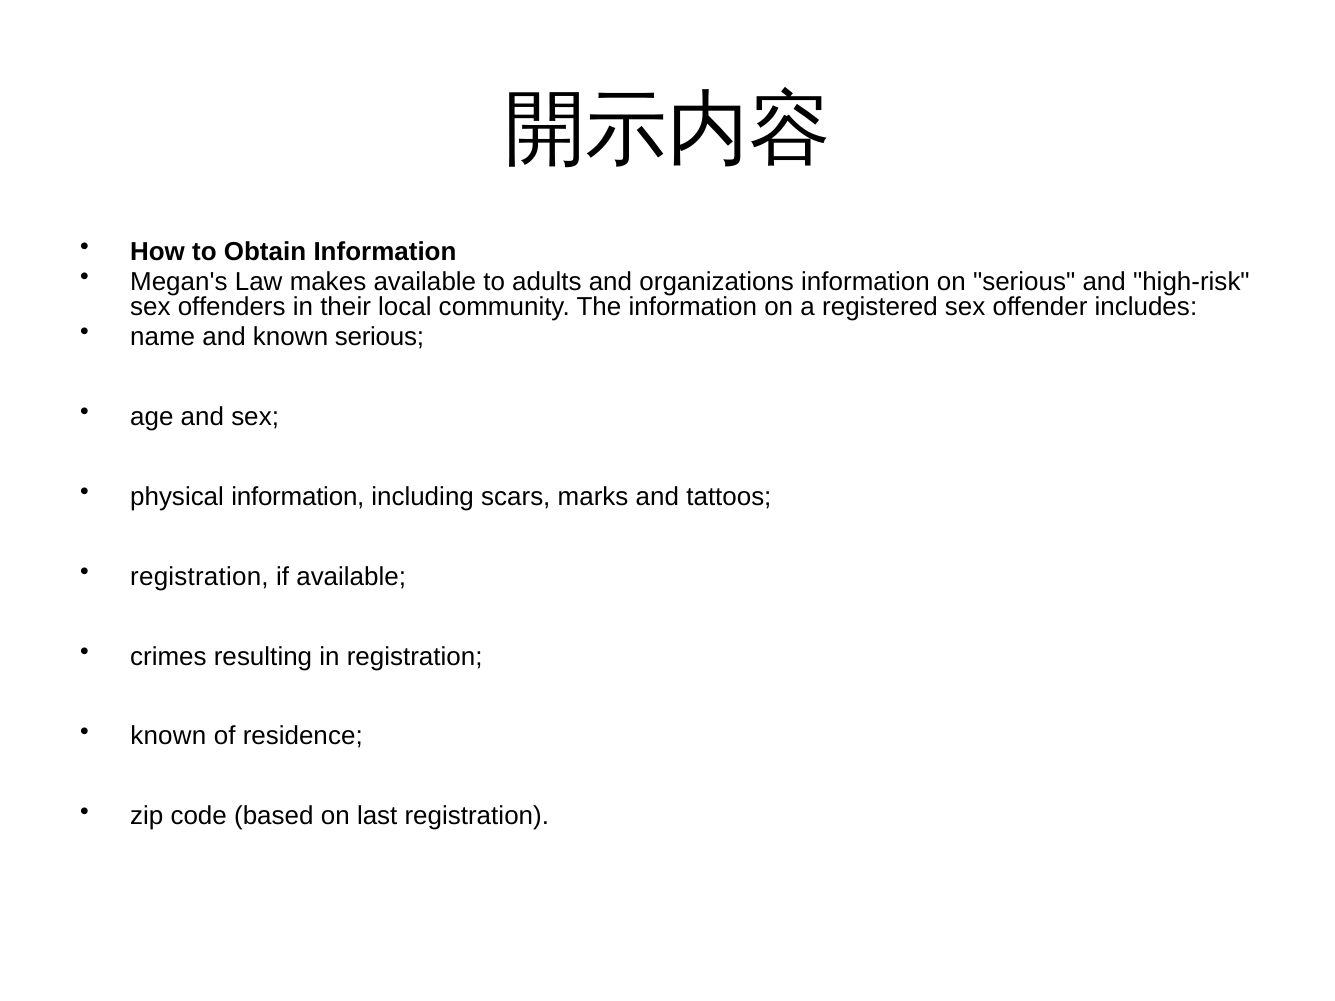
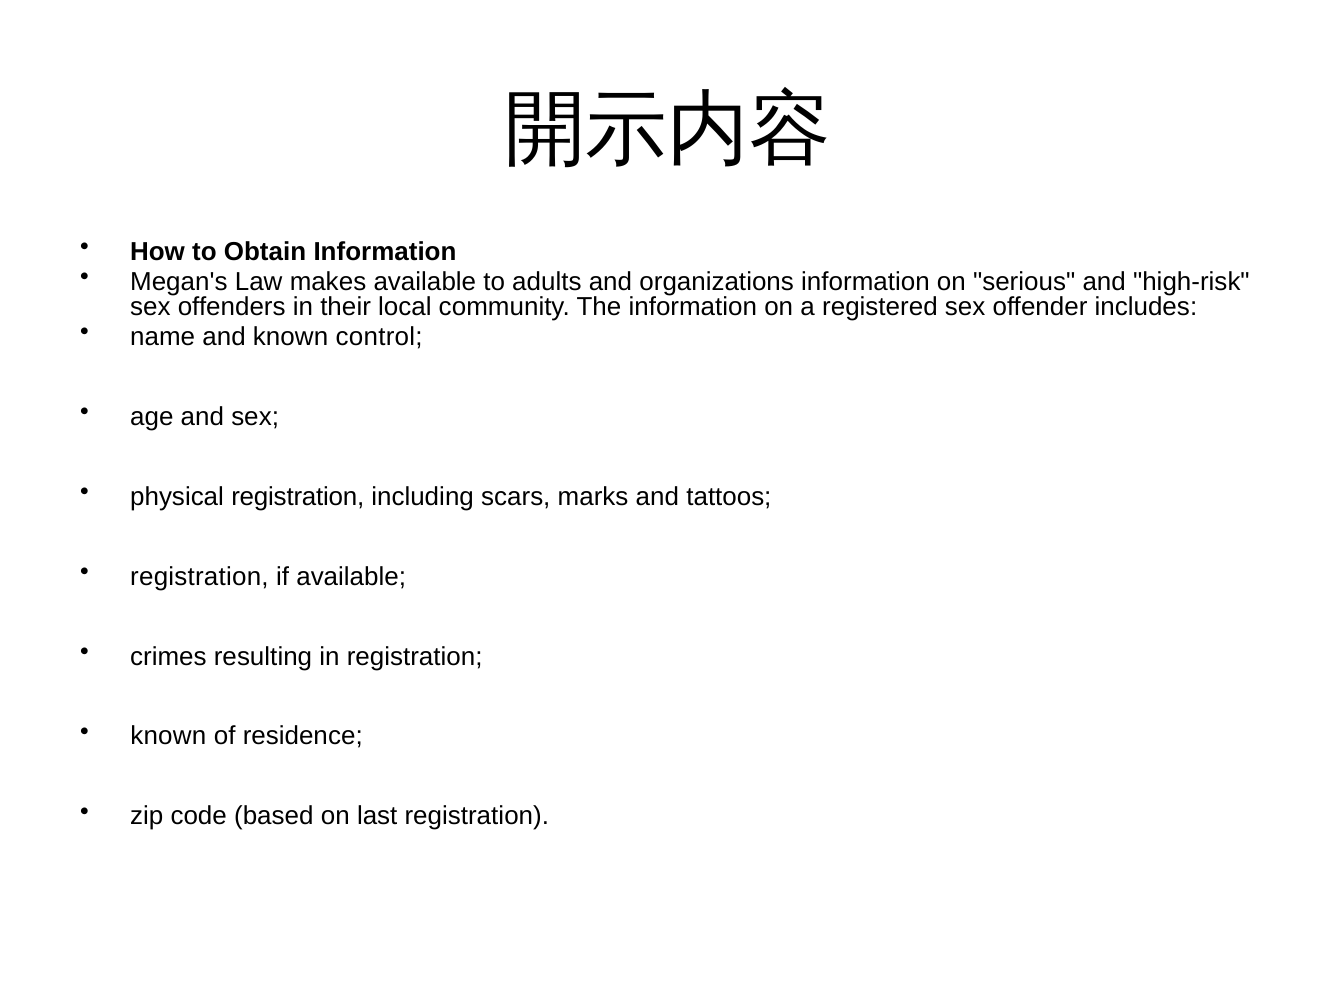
known serious: serious -> control
physical information: information -> registration
